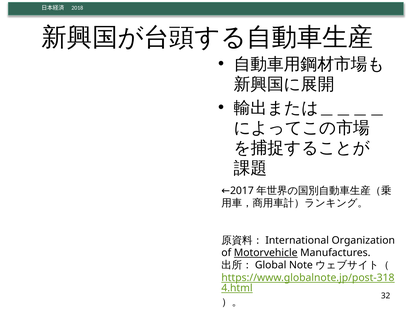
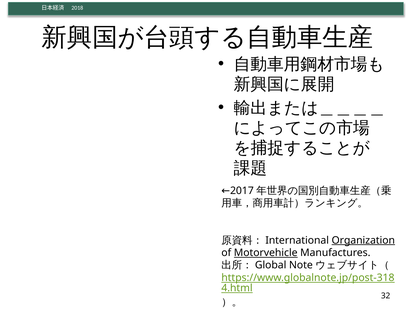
Organization underline: none -> present
